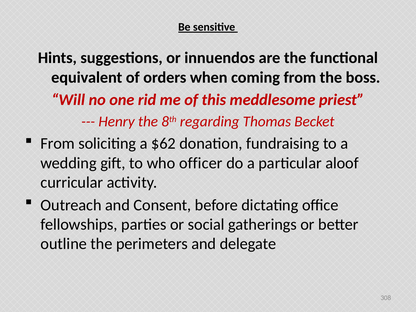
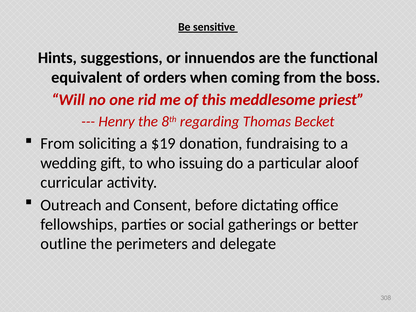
$62: $62 -> $19
officer: officer -> issuing
